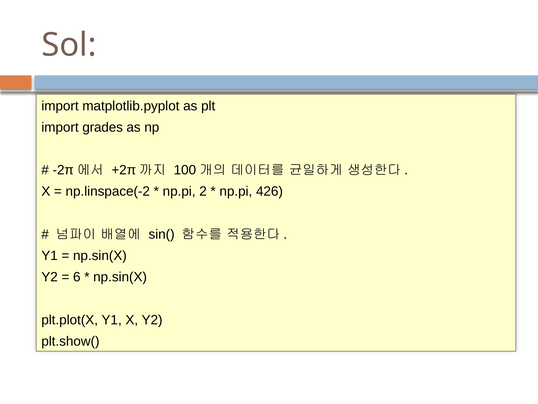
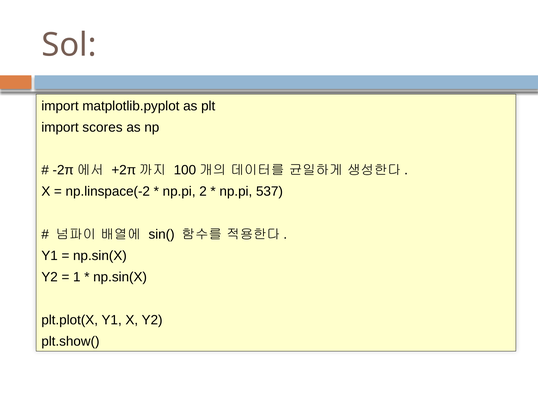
grades: grades -> scores
426: 426 -> 537
6: 6 -> 1
